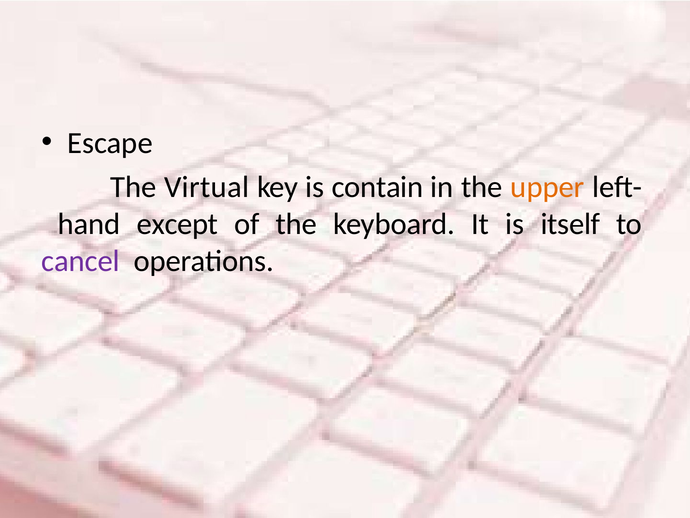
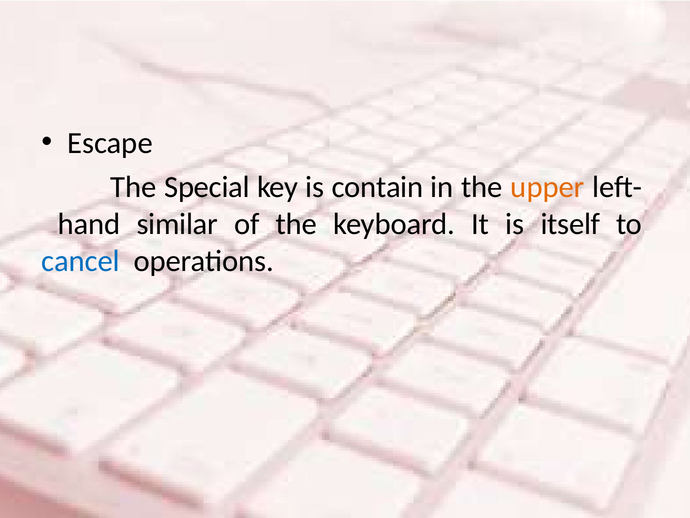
Virtual: Virtual -> Special
except: except -> similar
cancel colour: purple -> blue
